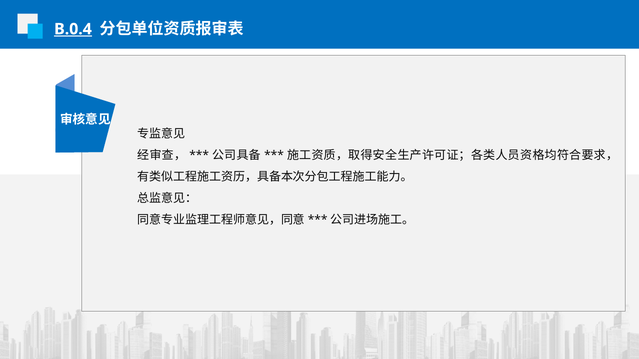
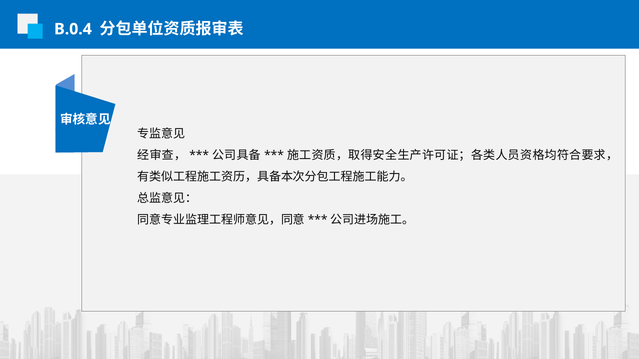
B.0.4 underline: present -> none
